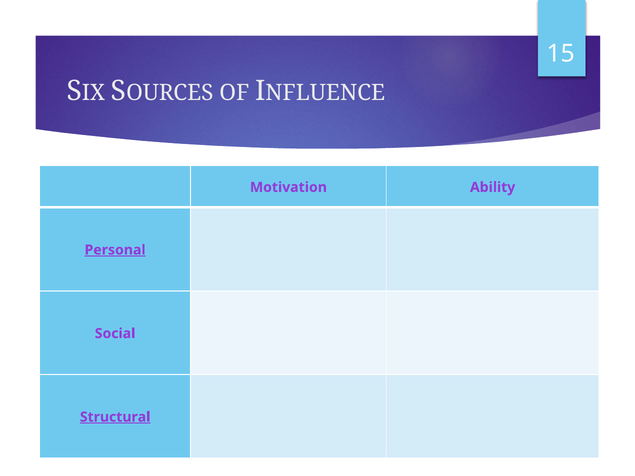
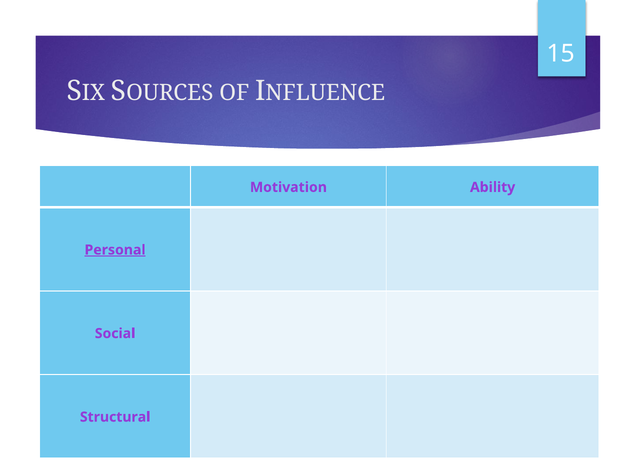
Structural underline: present -> none
